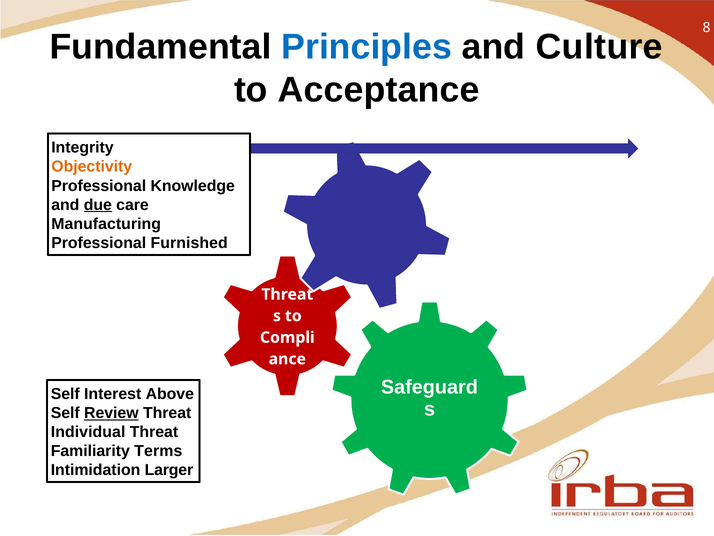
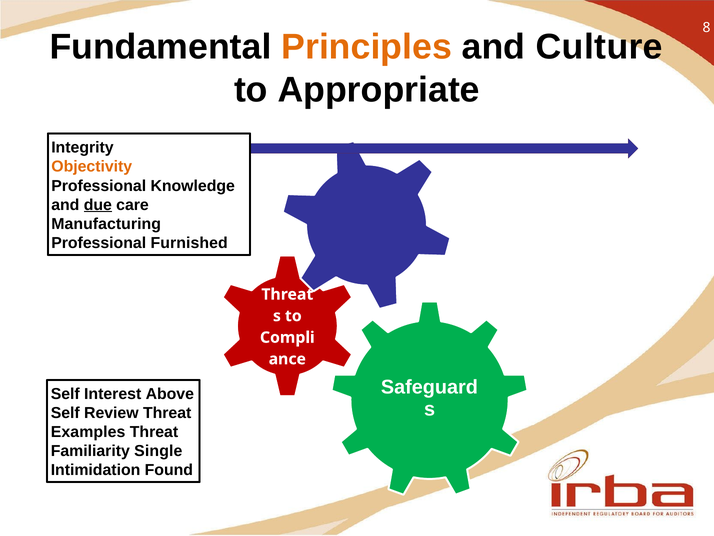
Principles colour: blue -> orange
Acceptance: Acceptance -> Appropriate
Review underline: present -> none
Individual: Individual -> Examples
Terms: Terms -> Single
Larger: Larger -> Found
